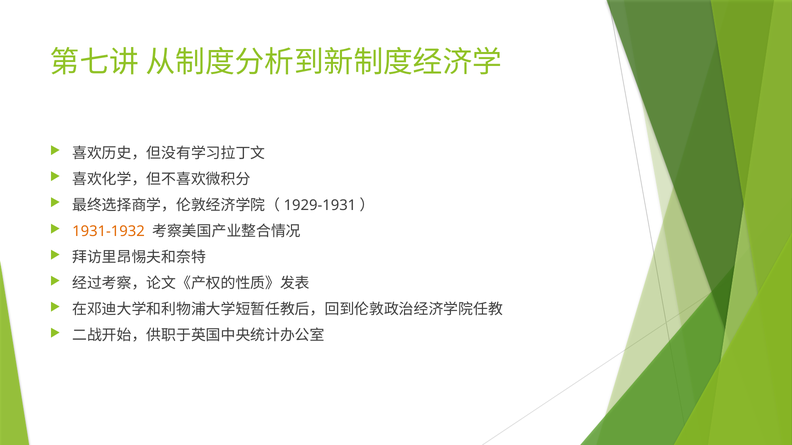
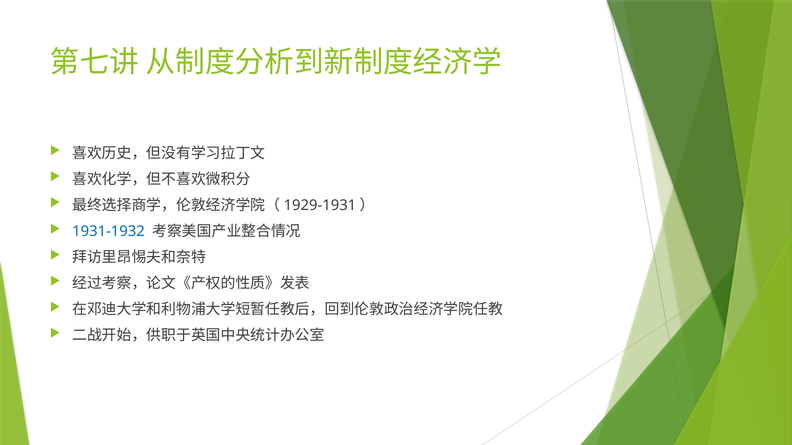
1931-1932 colour: orange -> blue
